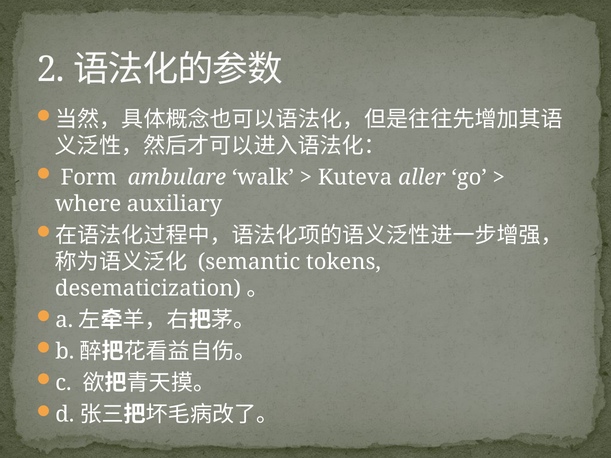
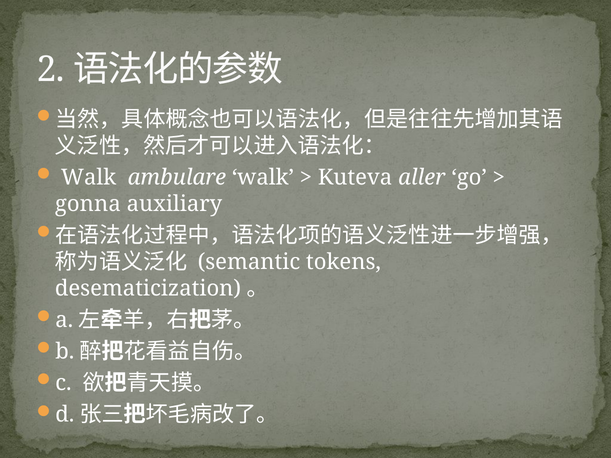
Form at (89, 178): Form -> Walk
where: where -> gonna
